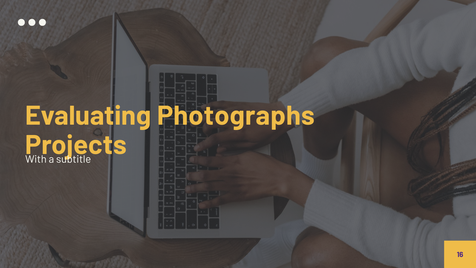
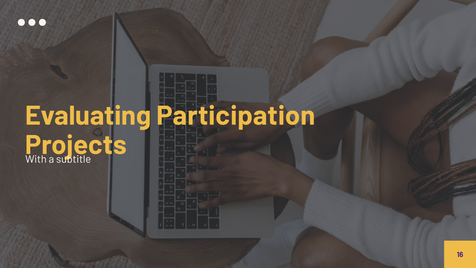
Photographs: Photographs -> Participation
